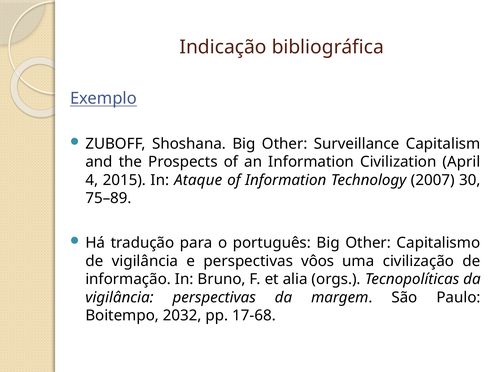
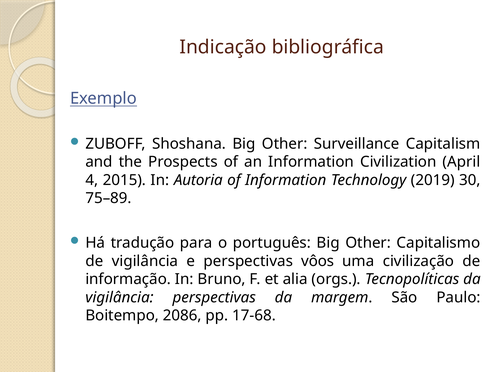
Ataque: Ataque -> Autoria
2007: 2007 -> 2019
2032: 2032 -> 2086
